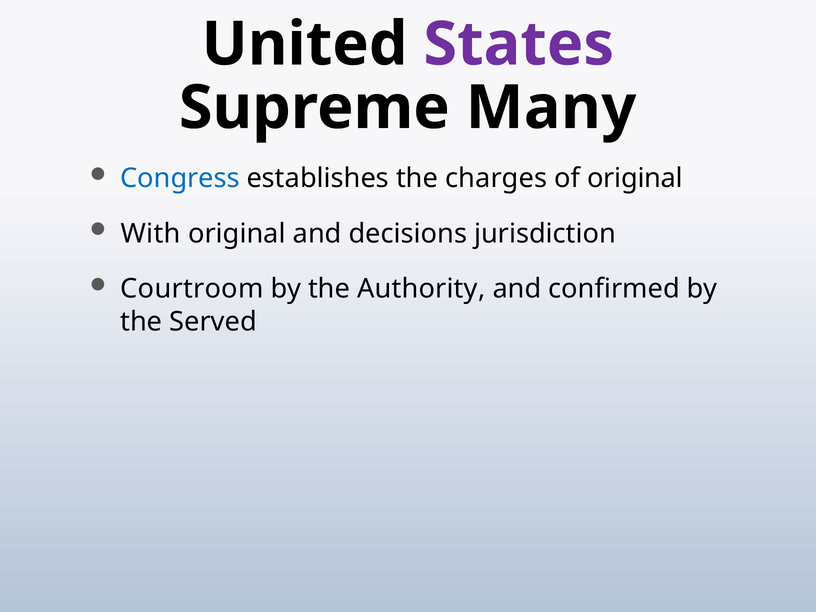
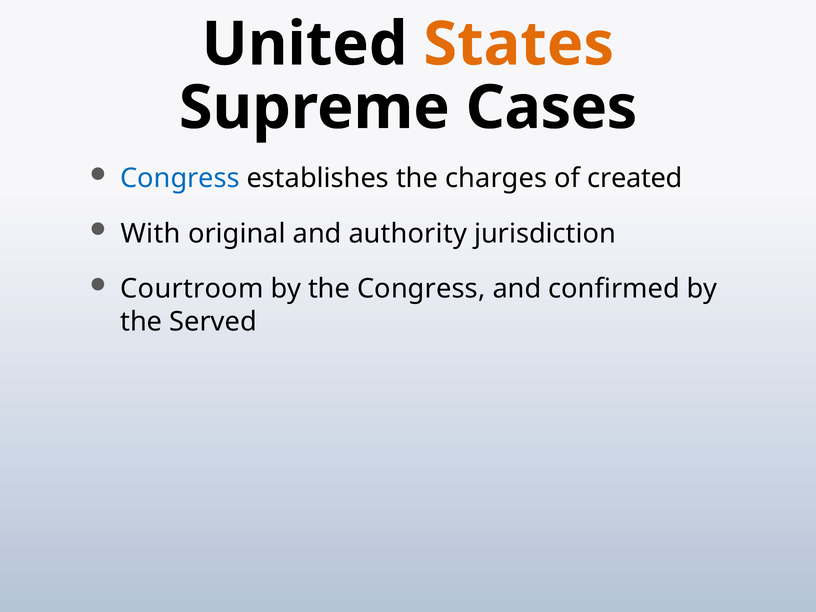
States colour: purple -> orange
Many: Many -> Cases
of original: original -> created
decisions: decisions -> authority
the Authority: Authority -> Congress
